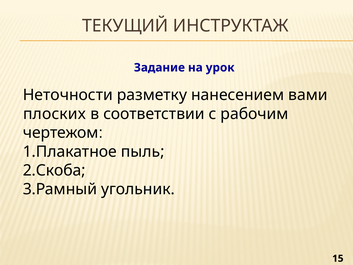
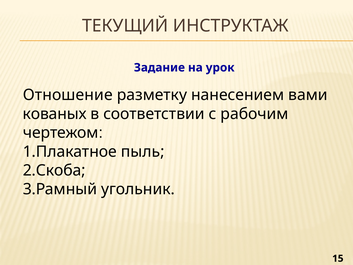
Неточности: Неточности -> Отношение
плоских: плоских -> кованых
